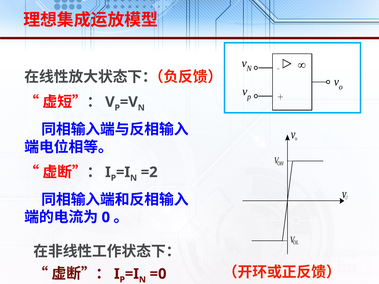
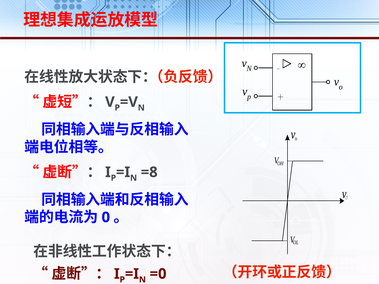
=2: =2 -> =8
